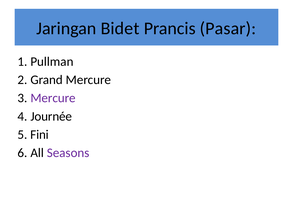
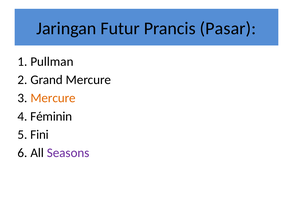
Bidet: Bidet -> Futur
Mercure at (53, 98) colour: purple -> orange
Journée: Journée -> Féminin
